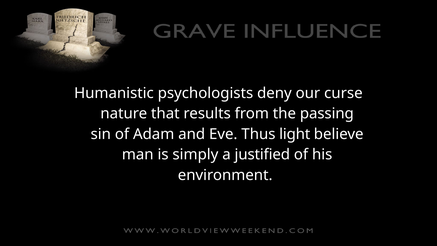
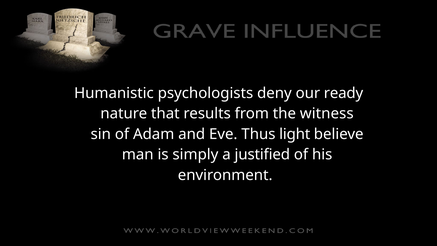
curse: curse -> ready
passing: passing -> witness
